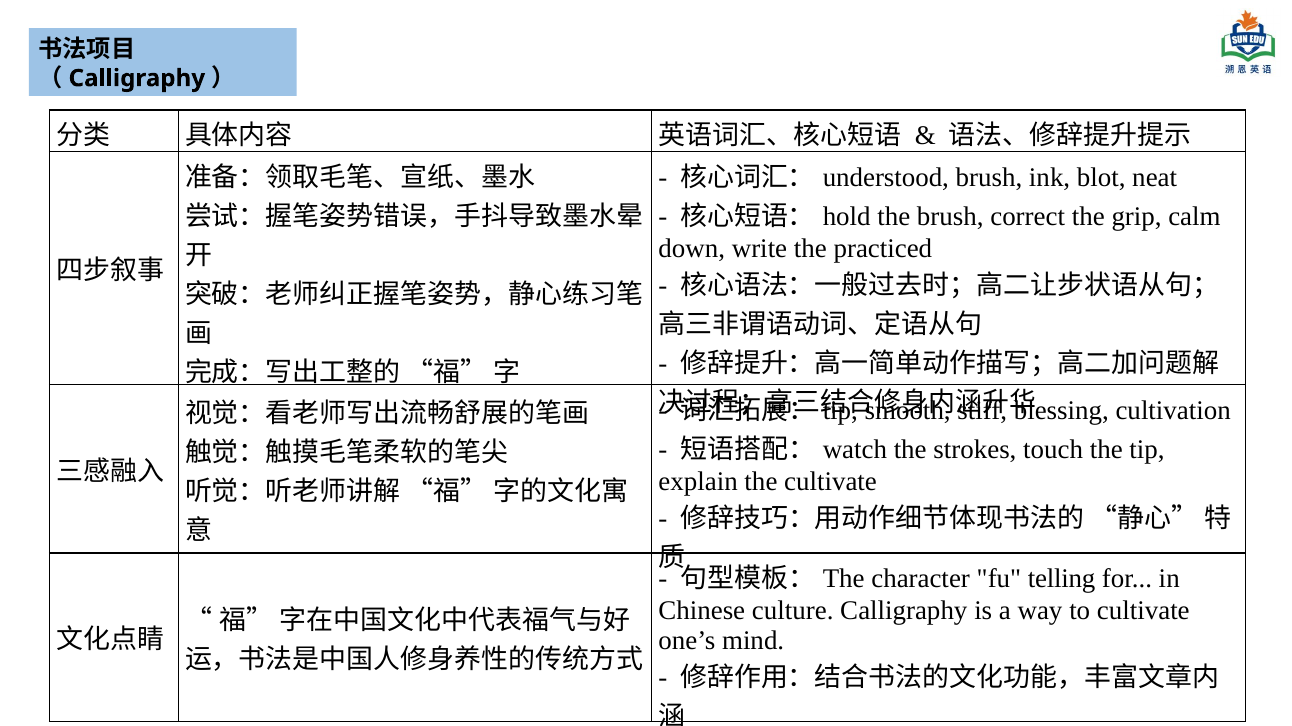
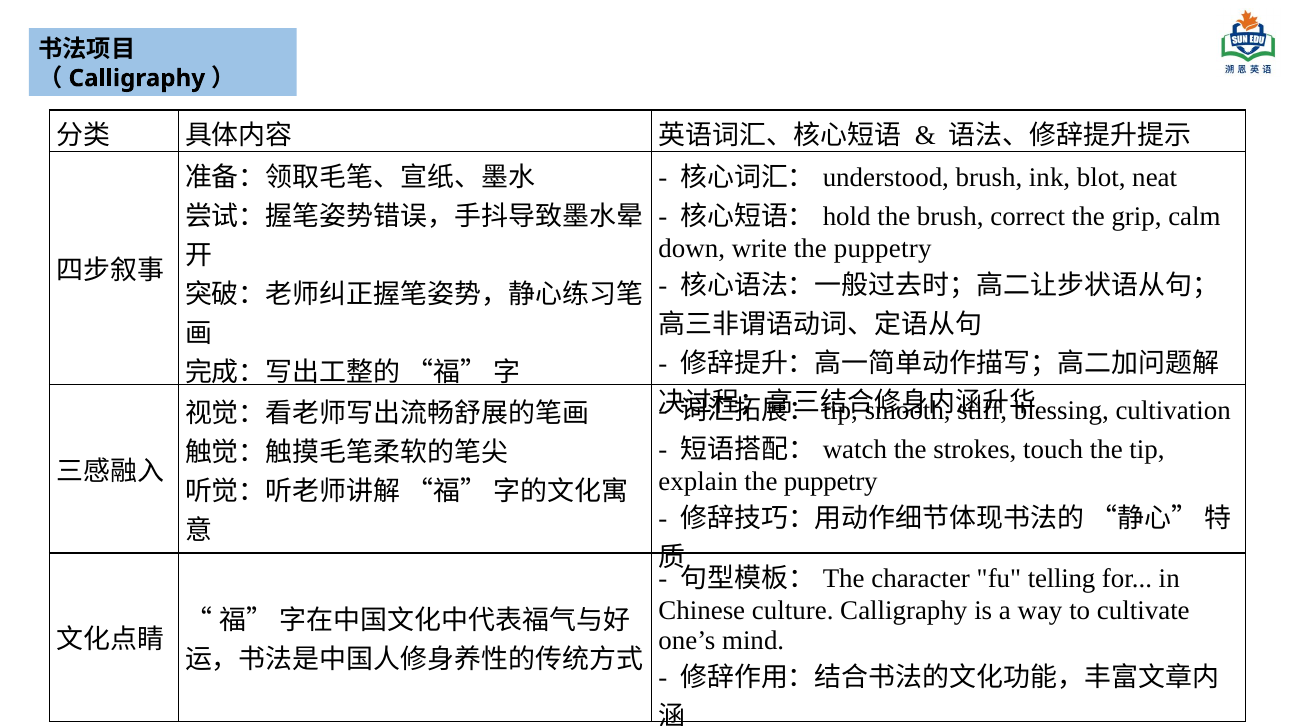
write the practiced: practiced -> puppetry
explain the cultivate: cultivate -> puppetry
